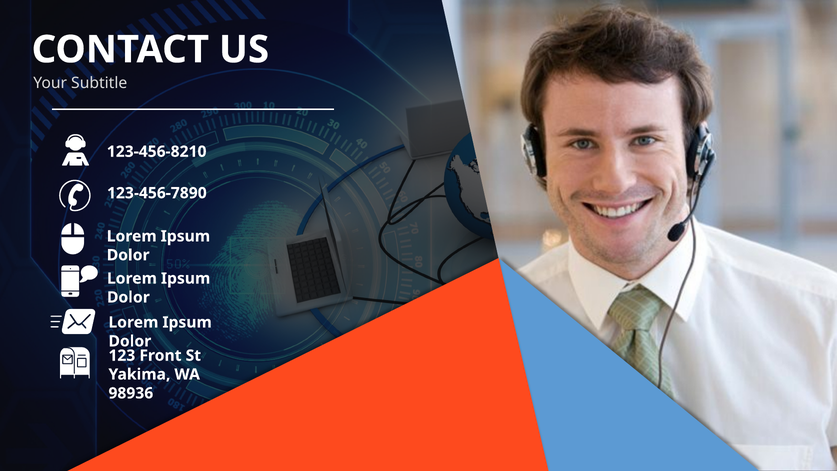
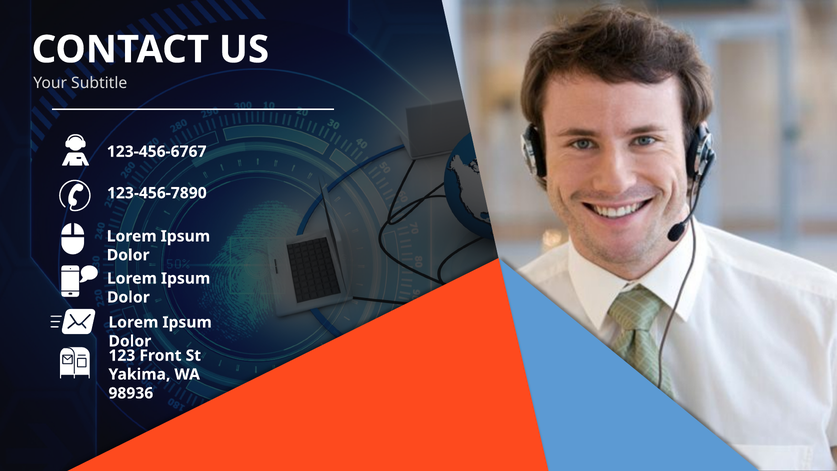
123-456-8210: 123-456-8210 -> 123-456-6767
